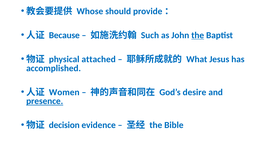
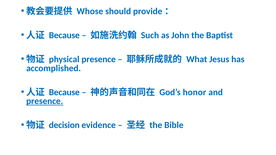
the at (198, 35) underline: present -> none
physical attached: attached -> presence
Women at (64, 92): Women -> Because
desire: desire -> honor
